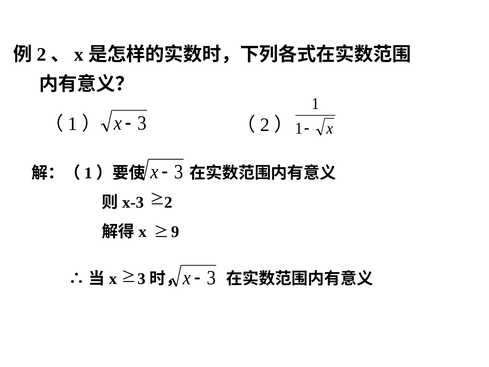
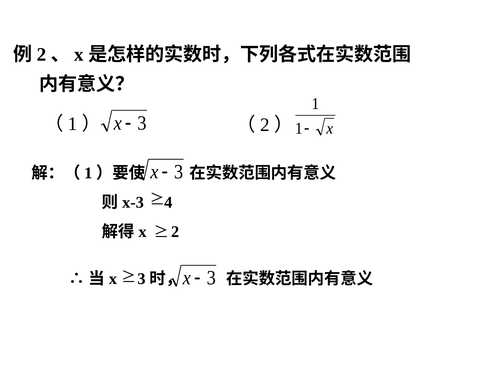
2 at (168, 202): 2 -> 4
9 at (175, 232): 9 -> 2
